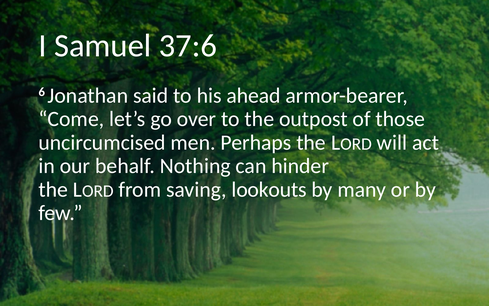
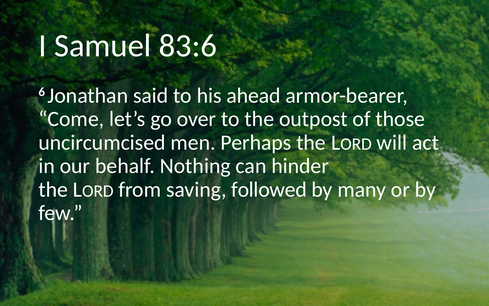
37:6: 37:6 -> 83:6
lookouts: lookouts -> followed
